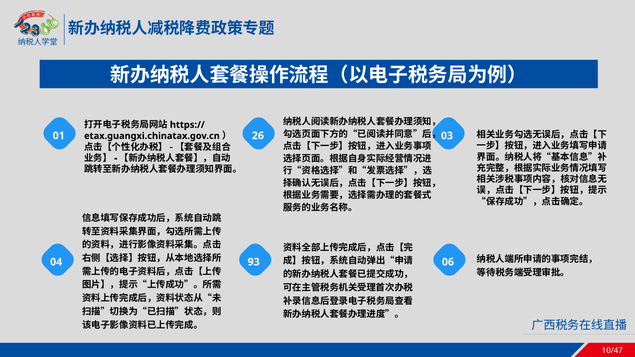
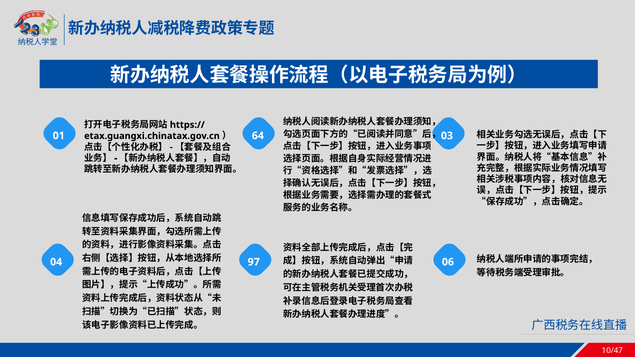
26: 26 -> 64
93: 93 -> 97
